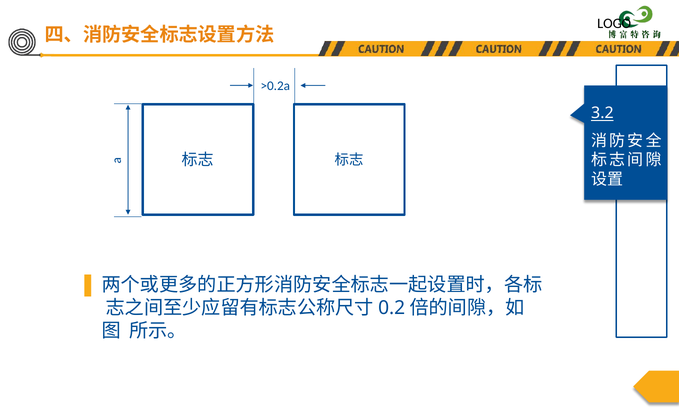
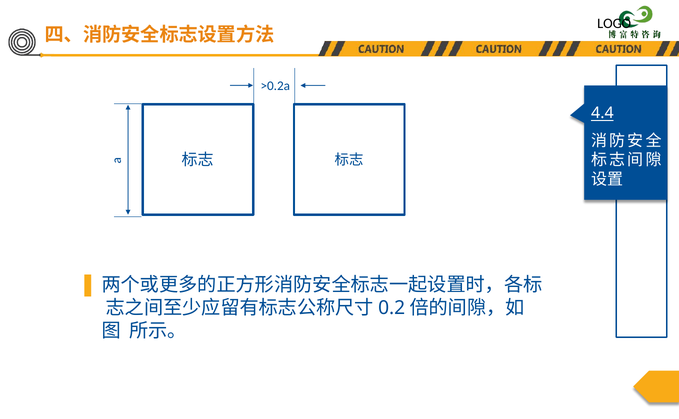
3.2: 3.2 -> 4.4
